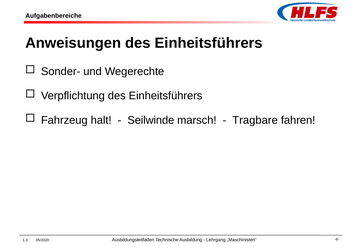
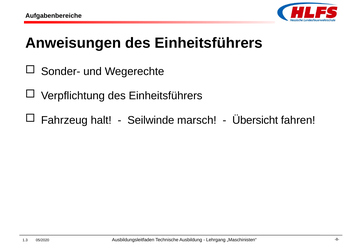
Tragbare: Tragbare -> Übersicht
